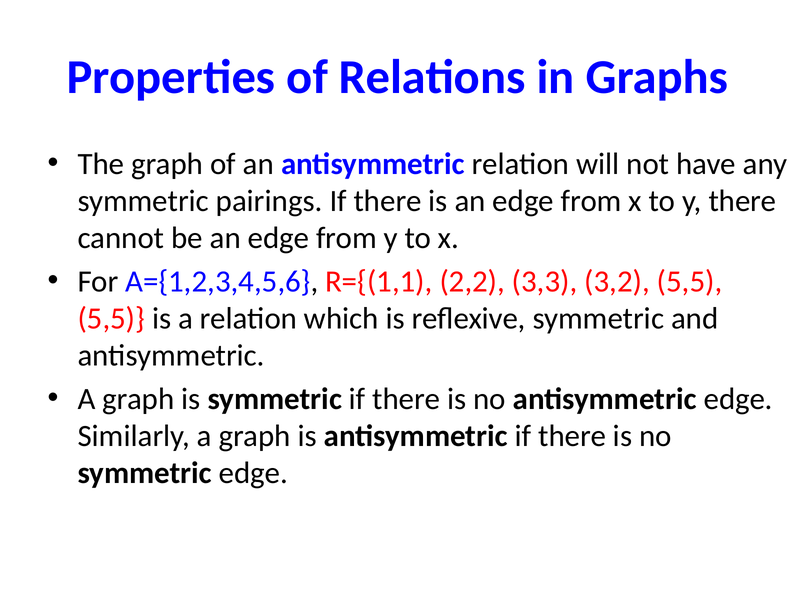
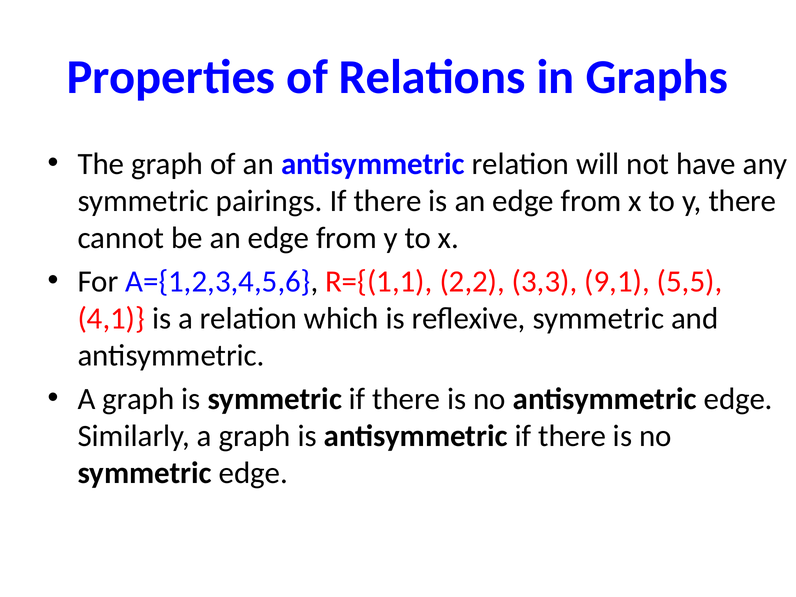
3,2: 3,2 -> 9,1
5,5 at (111, 318): 5,5 -> 4,1
